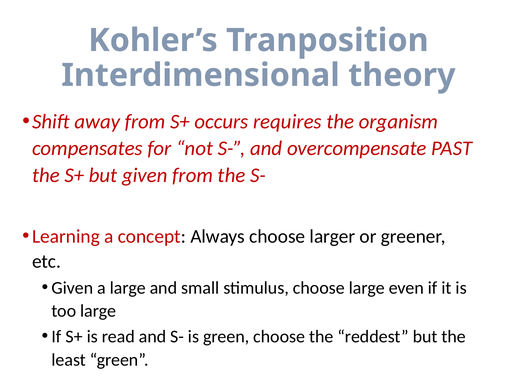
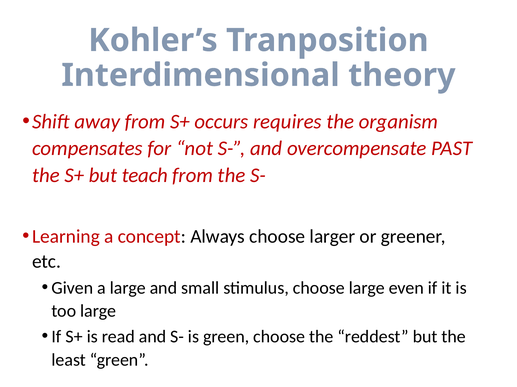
but given: given -> teach
